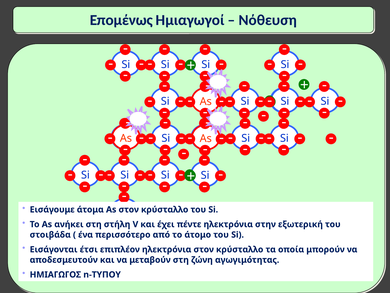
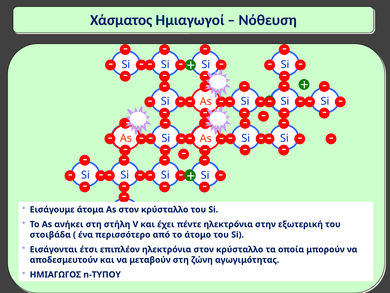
Επομένως: Επομένως -> Χάσματος
